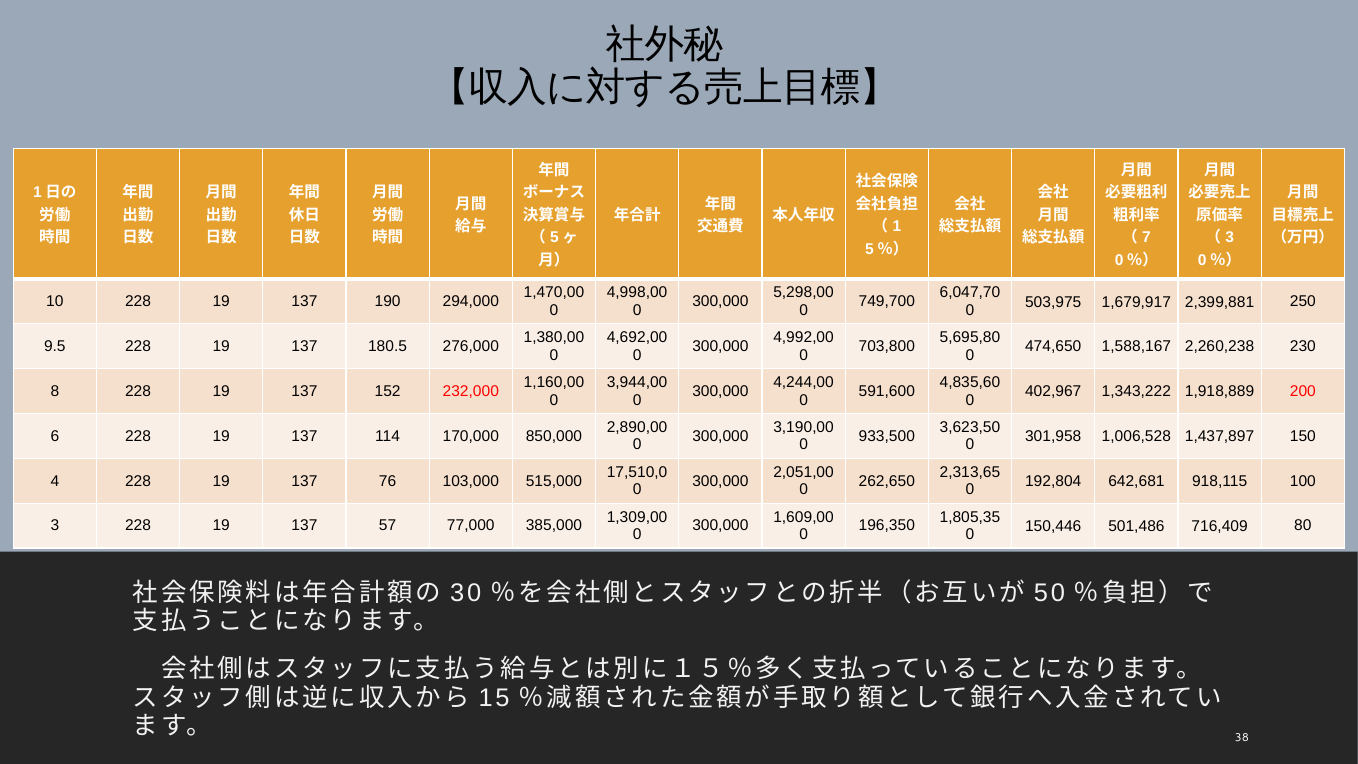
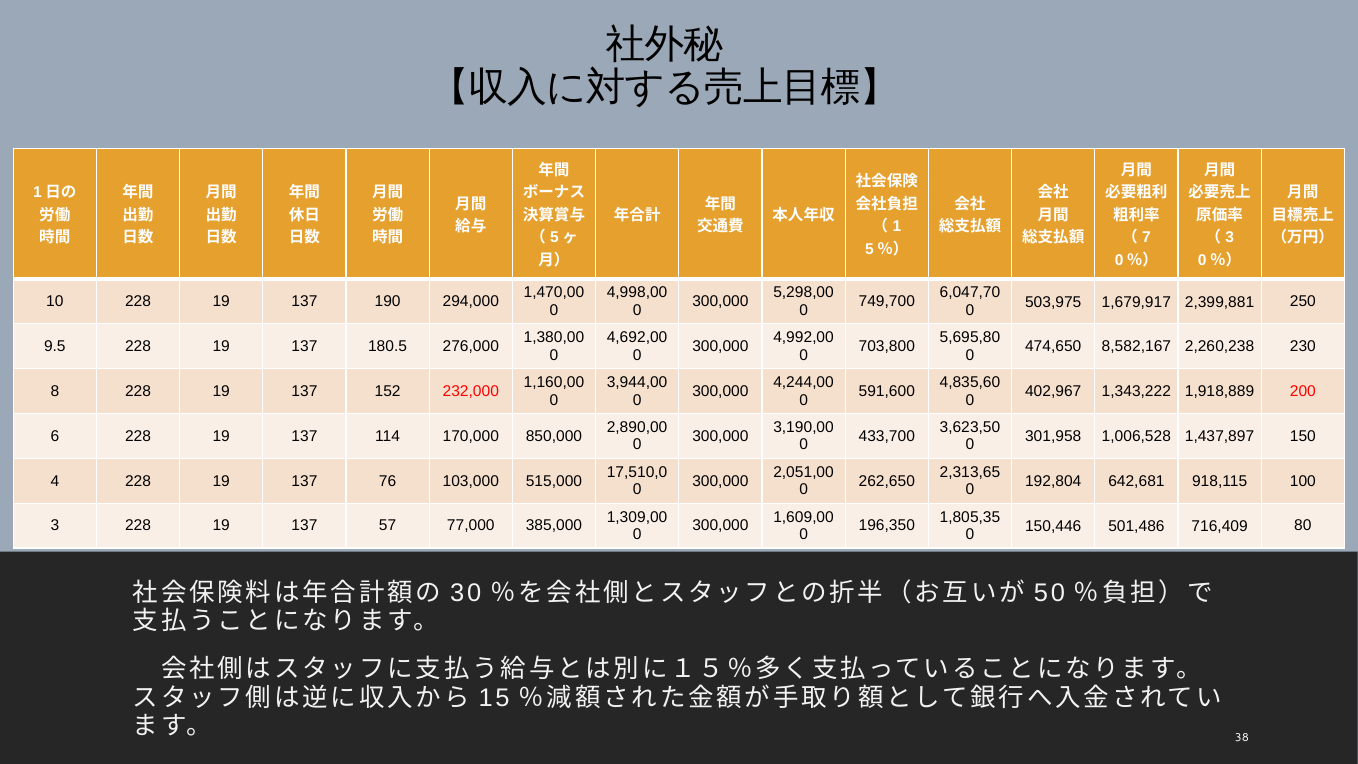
1,588,167: 1,588,167 -> 8,582,167
933,500: 933,500 -> 433,700
